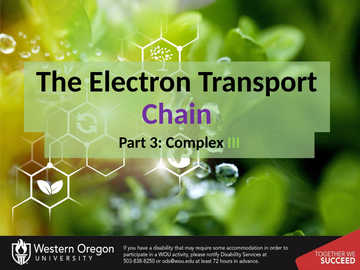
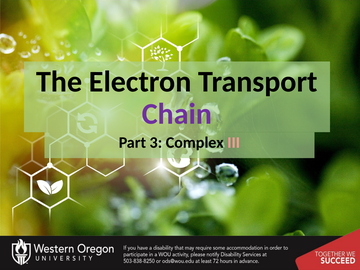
III colour: light green -> pink
